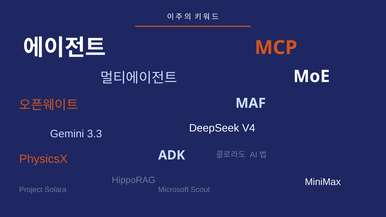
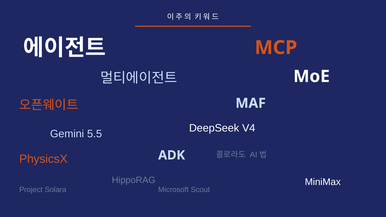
3.3: 3.3 -> 5.5
